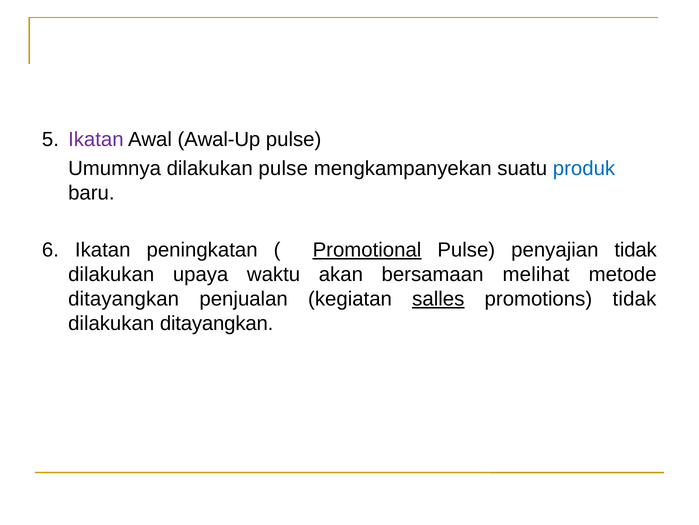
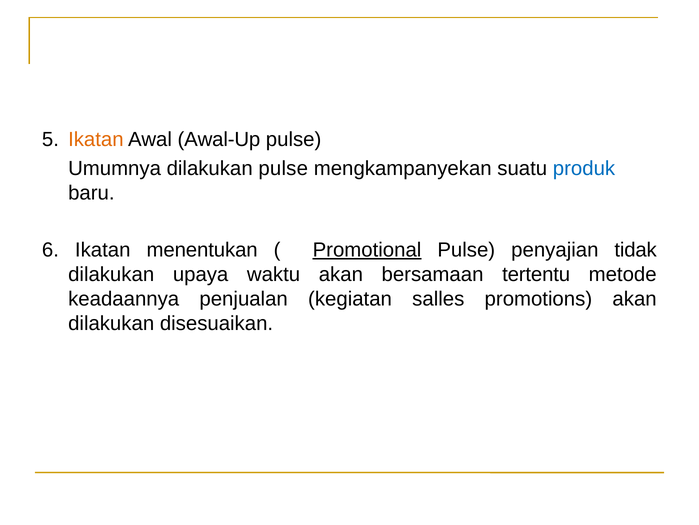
Ikatan at (96, 139) colour: purple -> orange
peningkatan: peningkatan -> menentukan
melihat: melihat -> tertentu
ditayangkan at (124, 298): ditayangkan -> keadaannya
salles underline: present -> none
promotions tidak: tidak -> akan
dilakukan ditayangkan: ditayangkan -> disesuaikan
